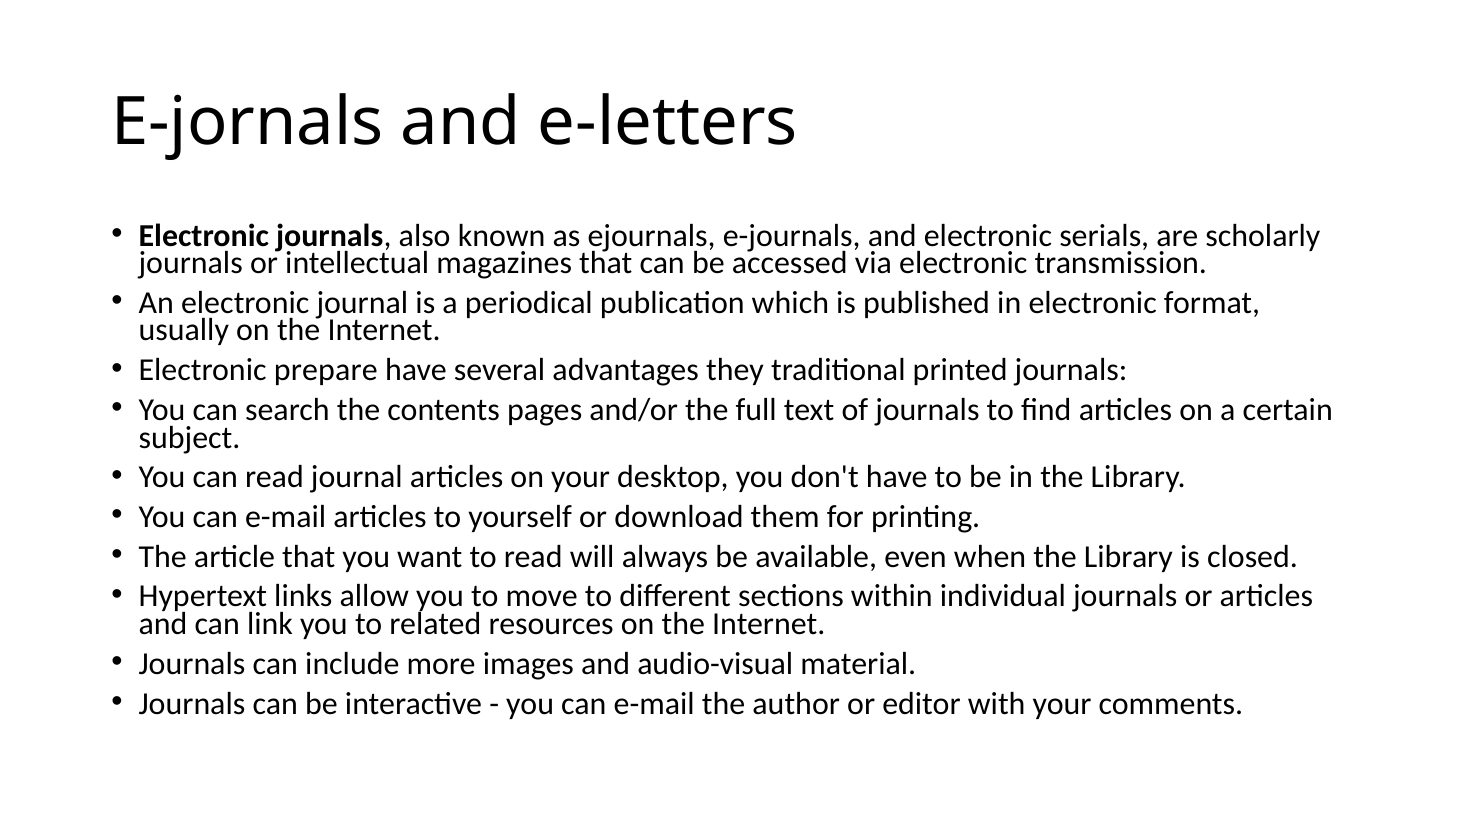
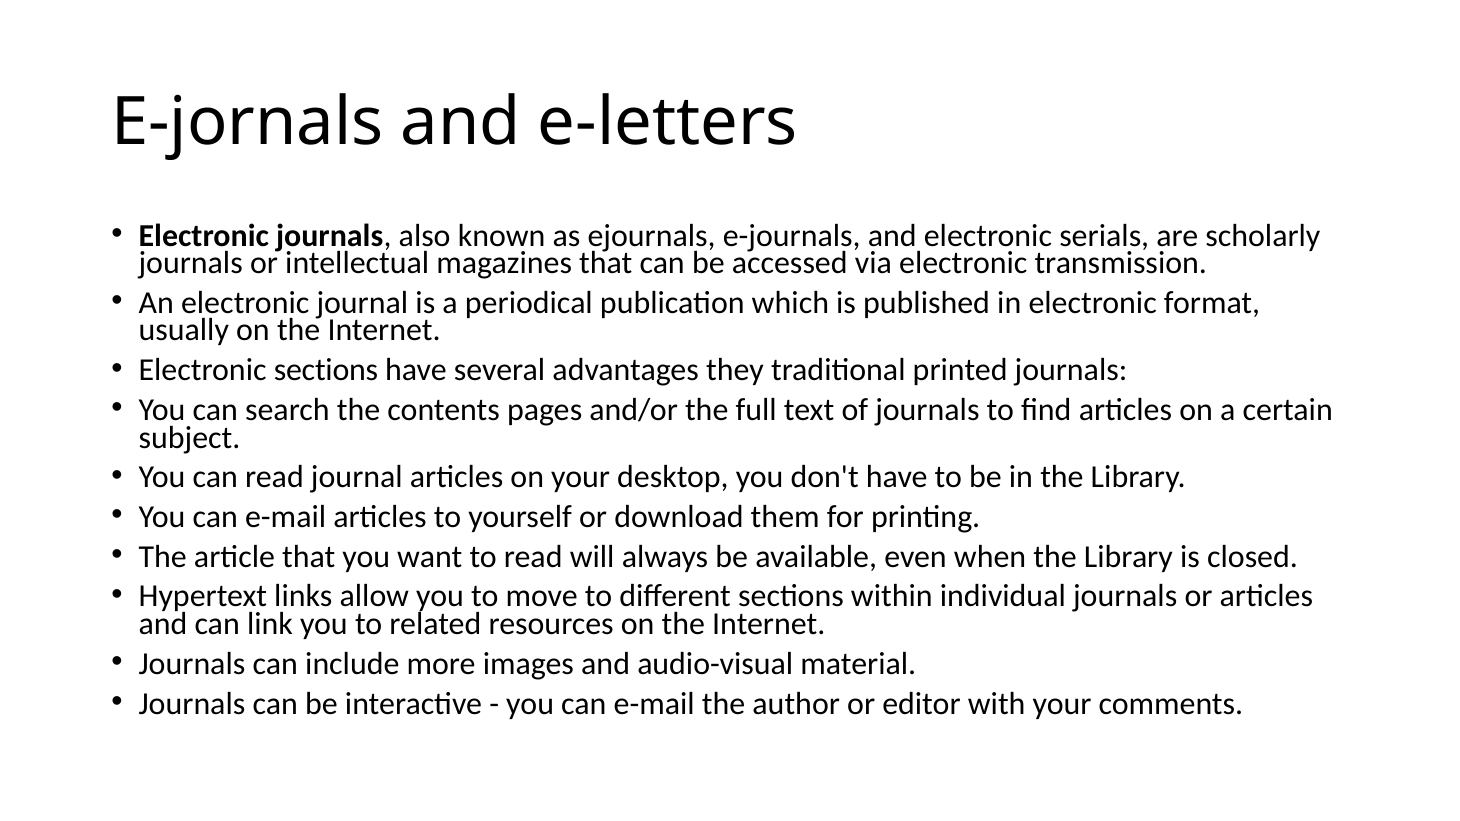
Electronic prepare: prepare -> sections
